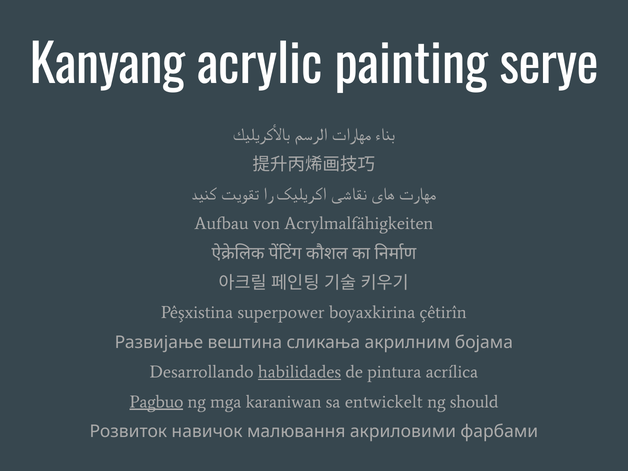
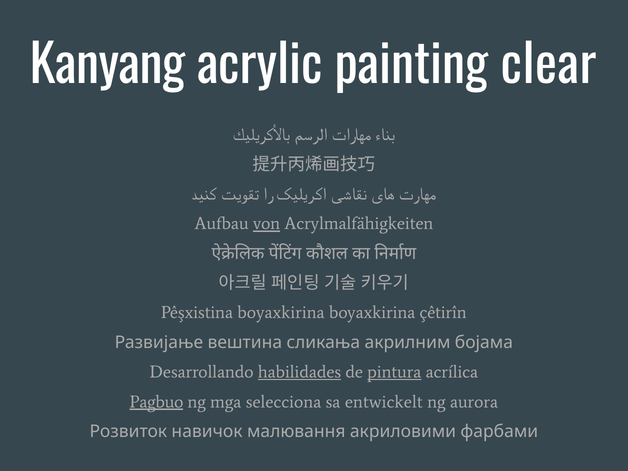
serye: serye -> clear
von underline: none -> present
Pêşxistina superpower: superpower -> boyaxkirina
pintura underline: none -> present
karaniwan: karaniwan -> selecciona
should: should -> aurora
